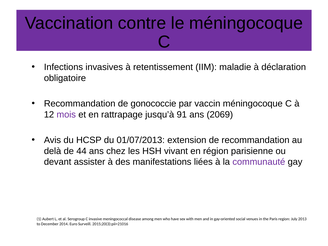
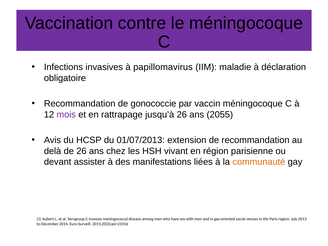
retentissement: retentissement -> papillomavirus
jusqu’à 91: 91 -> 26
2069: 2069 -> 2055
de 44: 44 -> 26
communauté colour: purple -> orange
